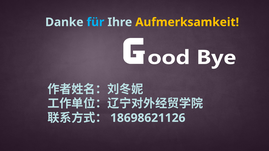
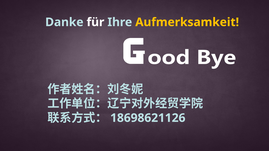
für colour: light blue -> white
